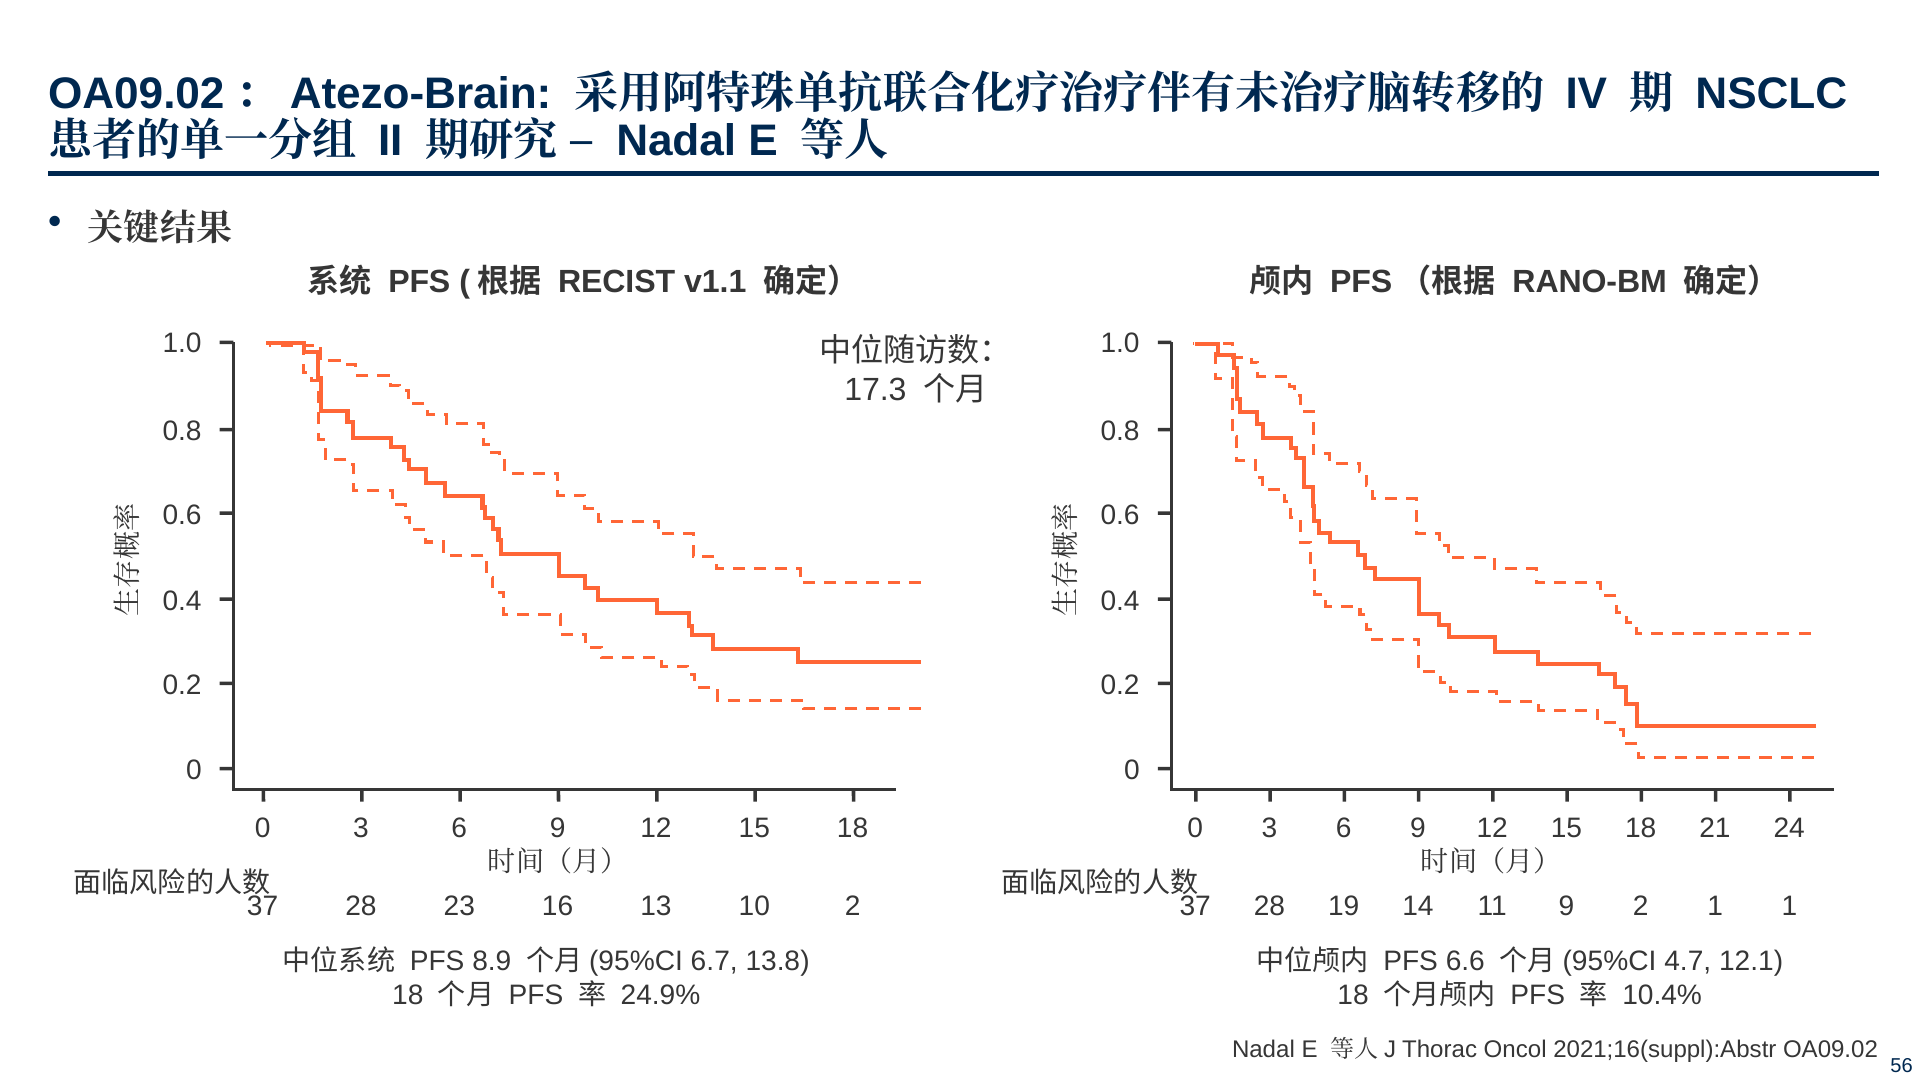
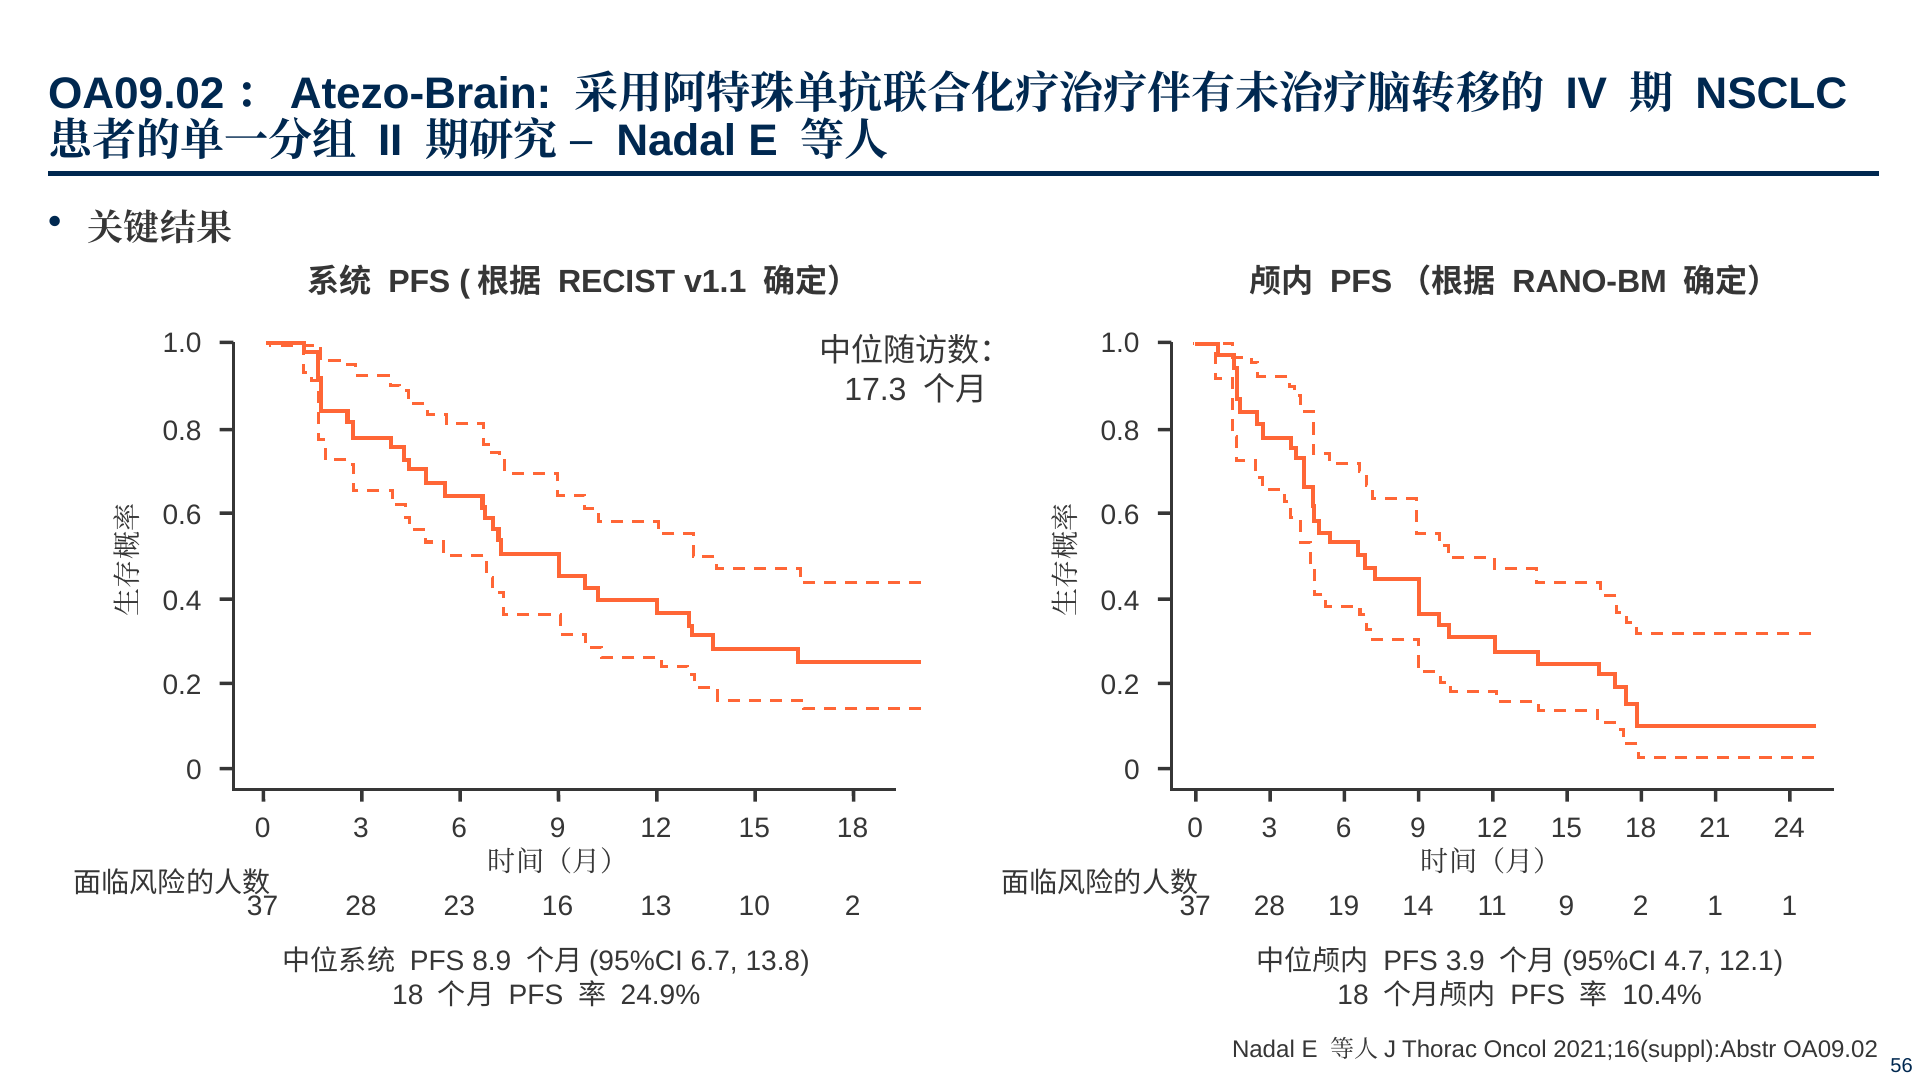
6.6: 6.6 -> 3.9
